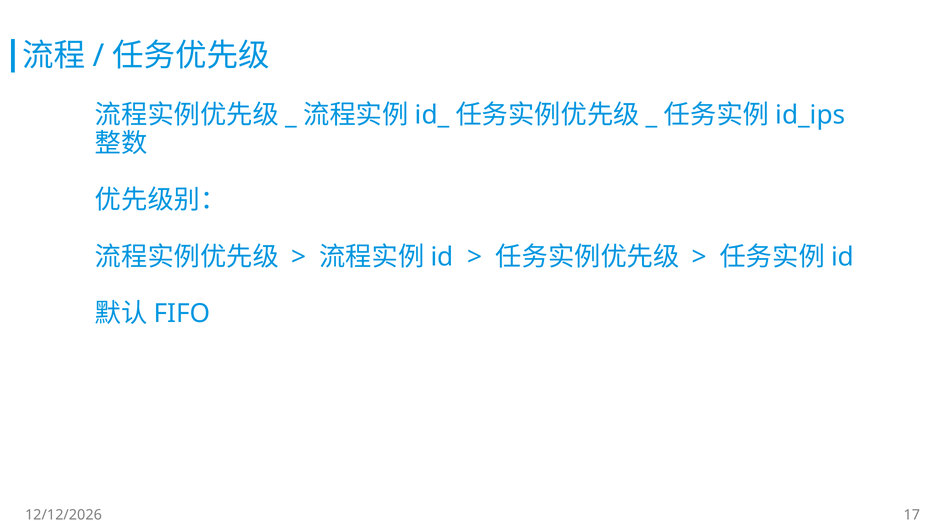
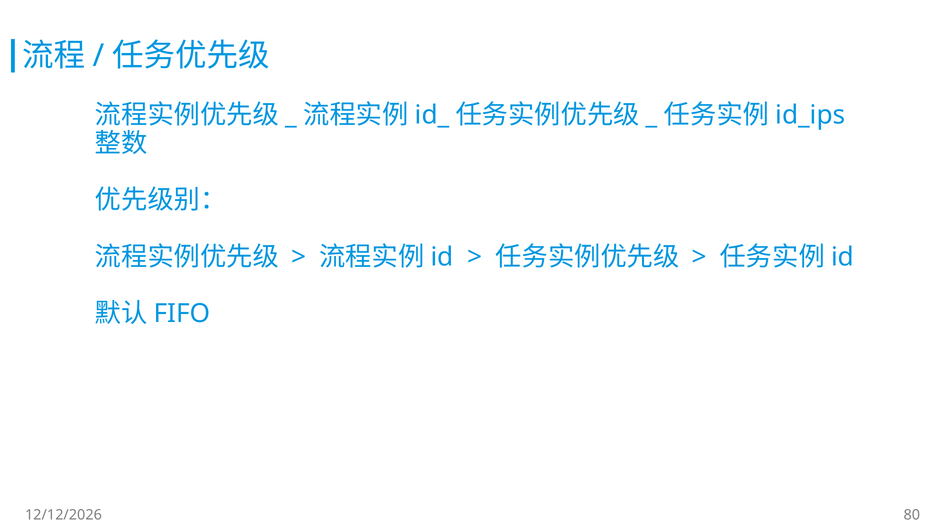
17: 17 -> 80
